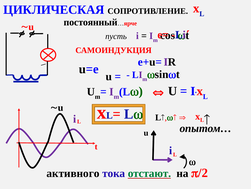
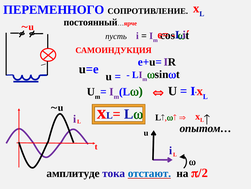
ЦИКЛИЧЕСКАЯ: ЦИКЛИЧЕСКАЯ -> ПЕРЕМЕННОГО
активного: активного -> амплитуде
отстают colour: green -> blue
